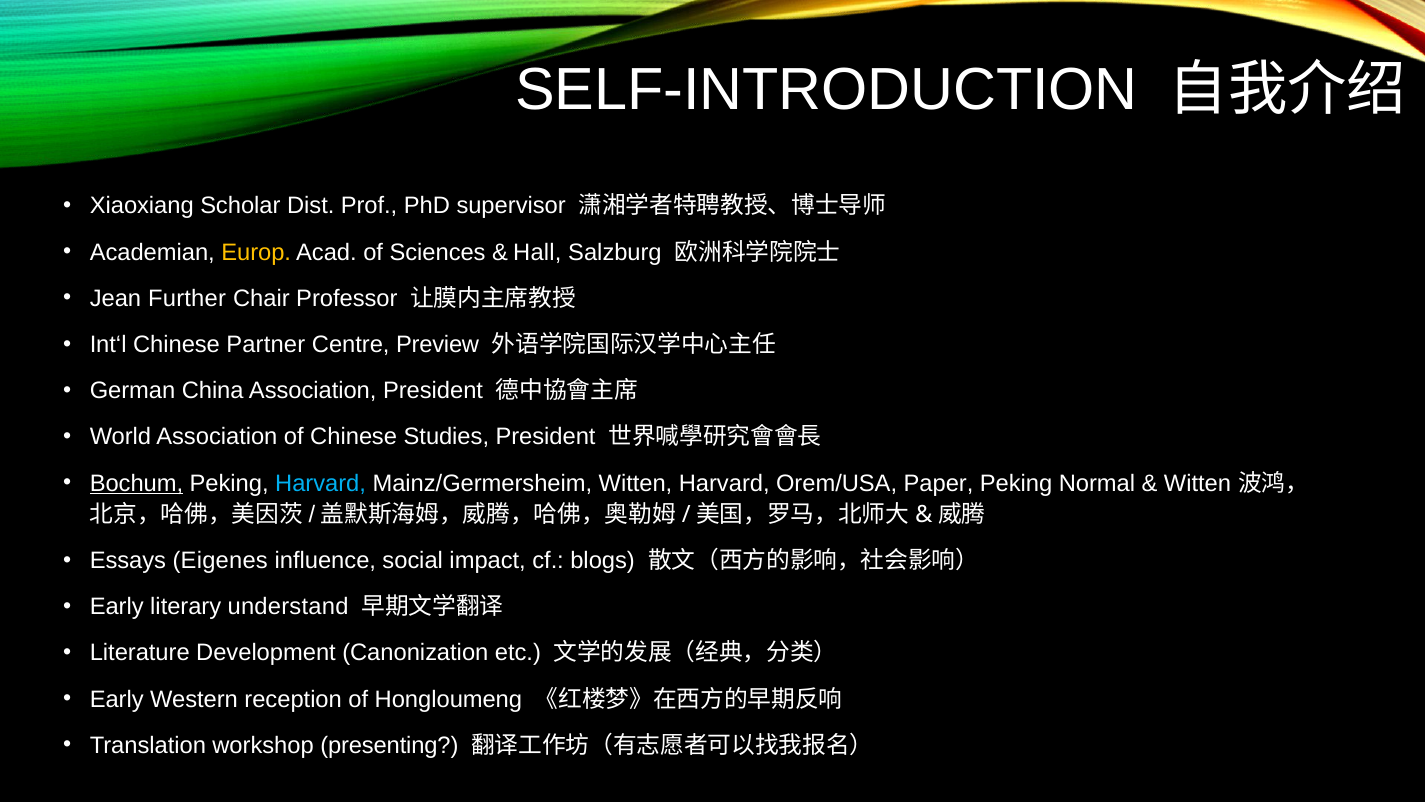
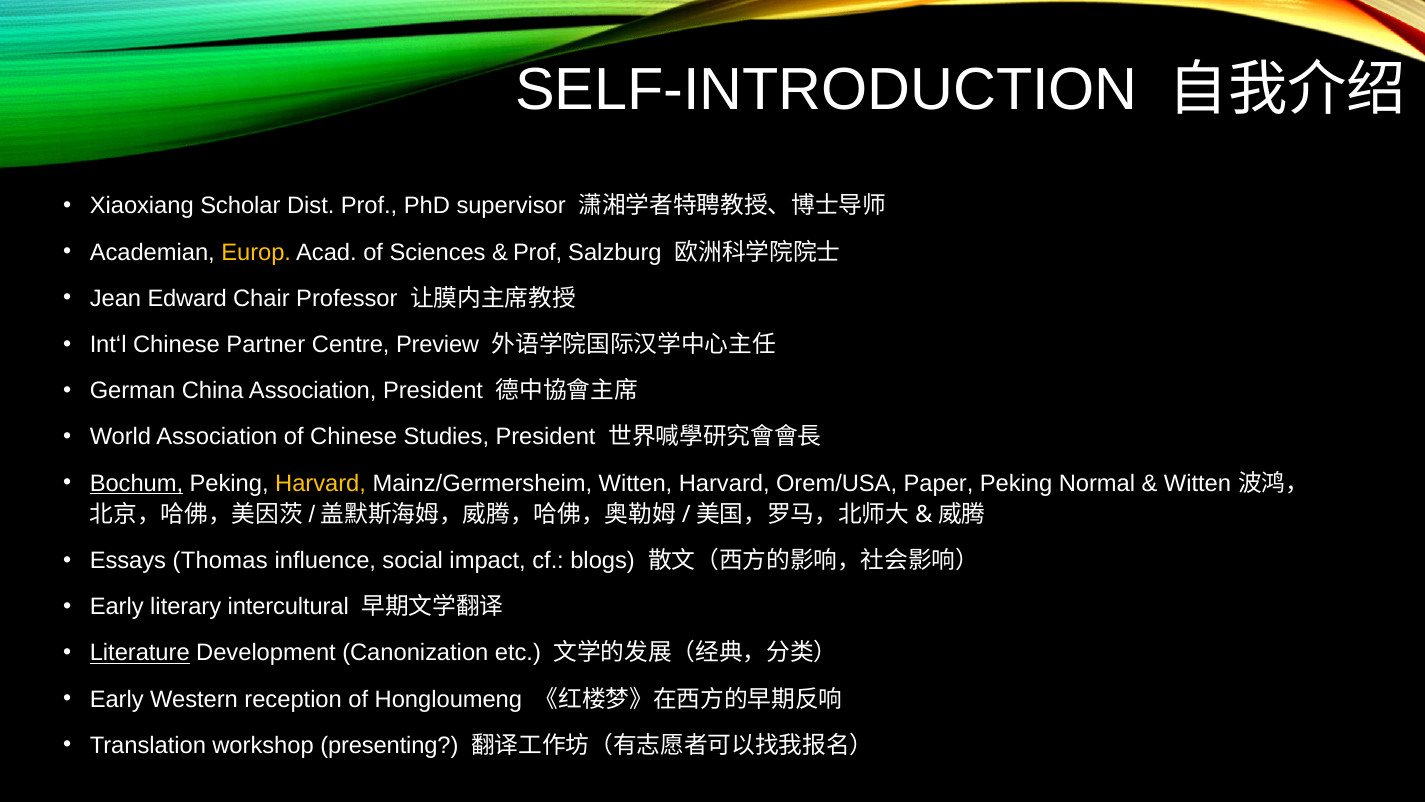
Hall at (537, 252): Hall -> Prof
Further: Further -> Edward
Harvard at (321, 483) colour: light blue -> yellow
Eigenes: Eigenes -> Thomas
understand: understand -> intercultural
Literature underline: none -> present
